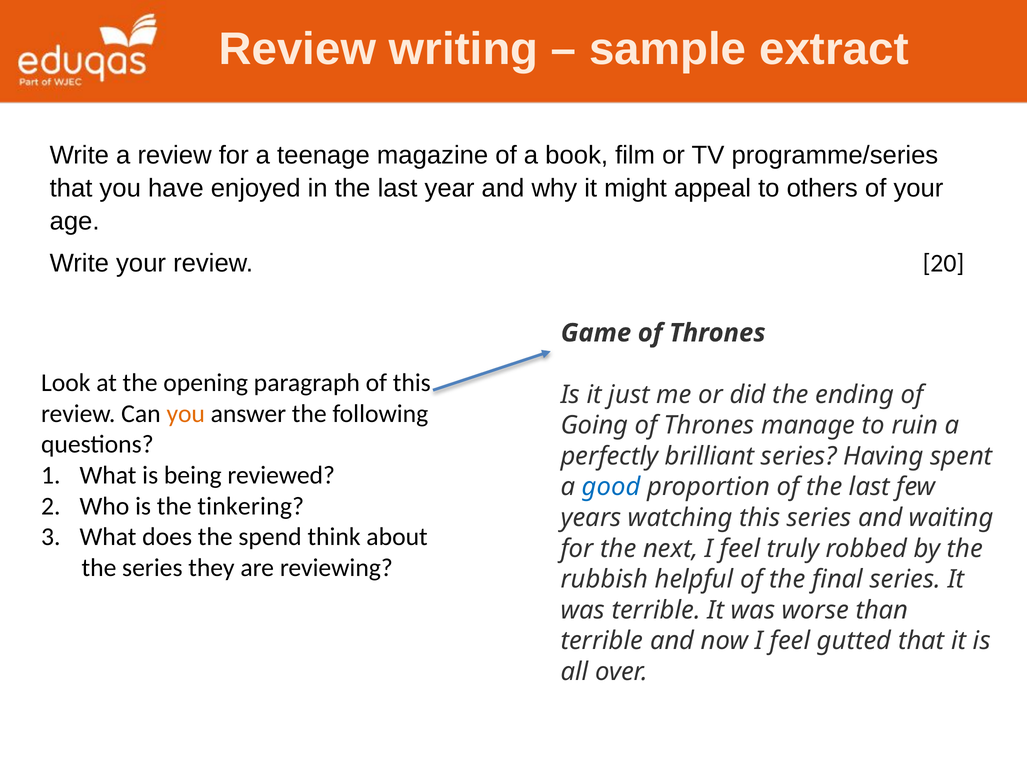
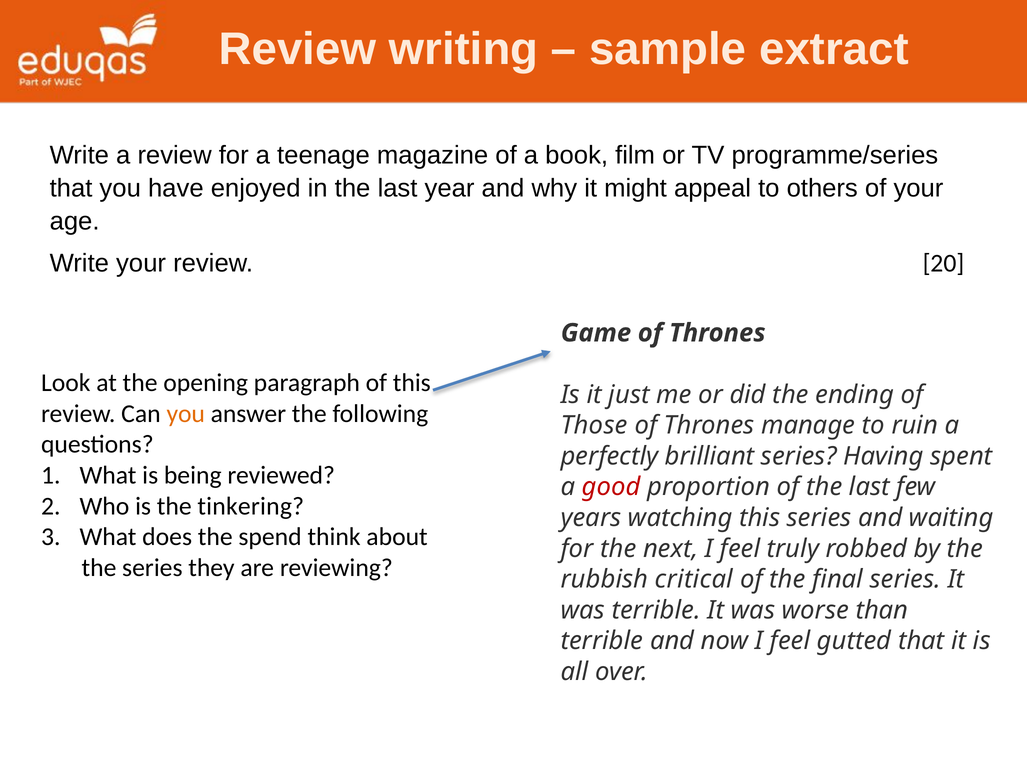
Going: Going -> Those
good colour: blue -> red
helpful: helpful -> critical
